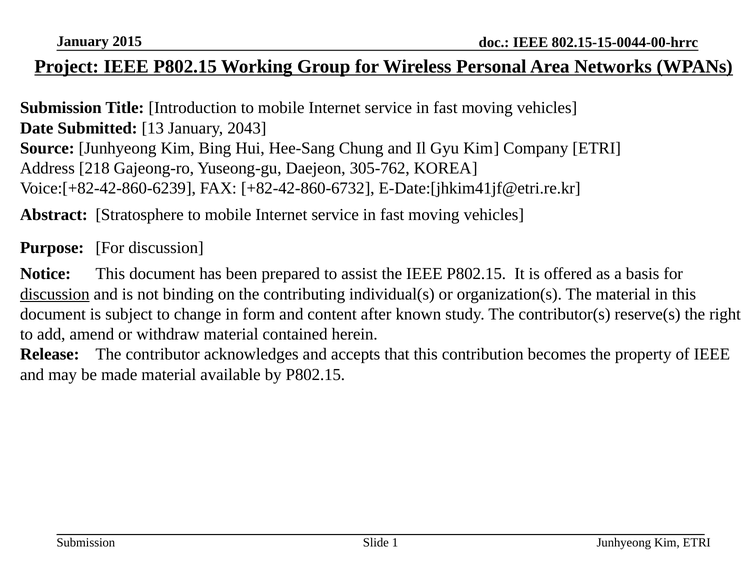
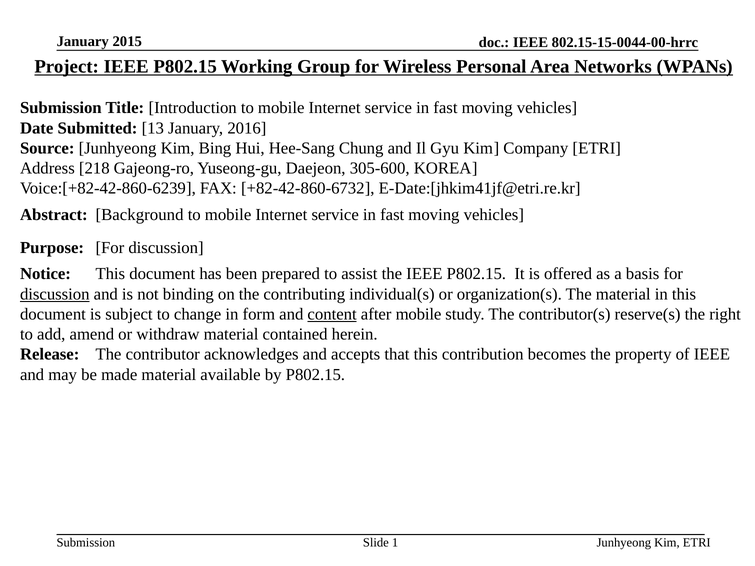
2043: 2043 -> 2016
305-762: 305-762 -> 305-600
Stratosphere: Stratosphere -> Background
content underline: none -> present
after known: known -> mobile
